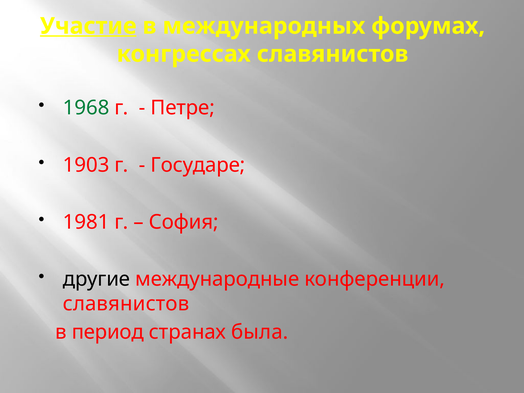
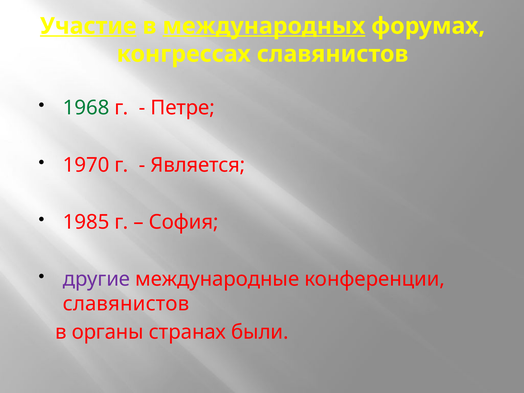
международных underline: none -> present
1903: 1903 -> 1970
Государе: Государе -> Является
1981: 1981 -> 1985
другие colour: black -> purple
период: период -> органы
была: была -> были
